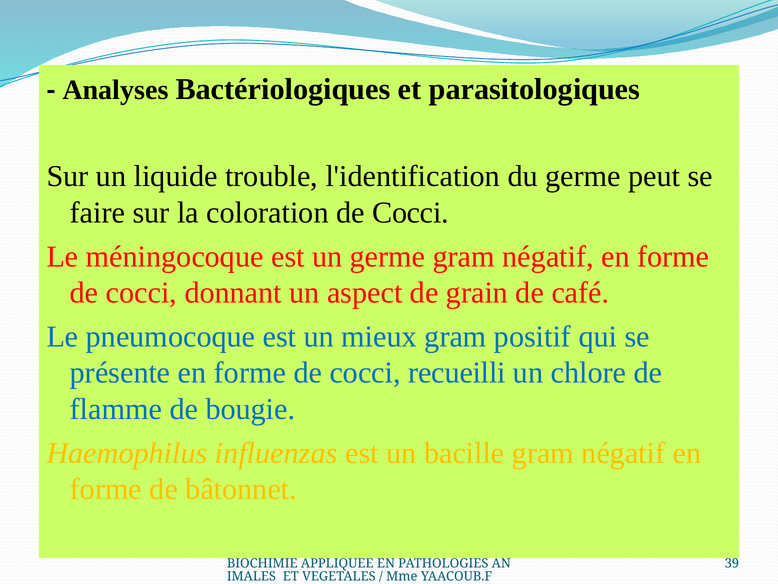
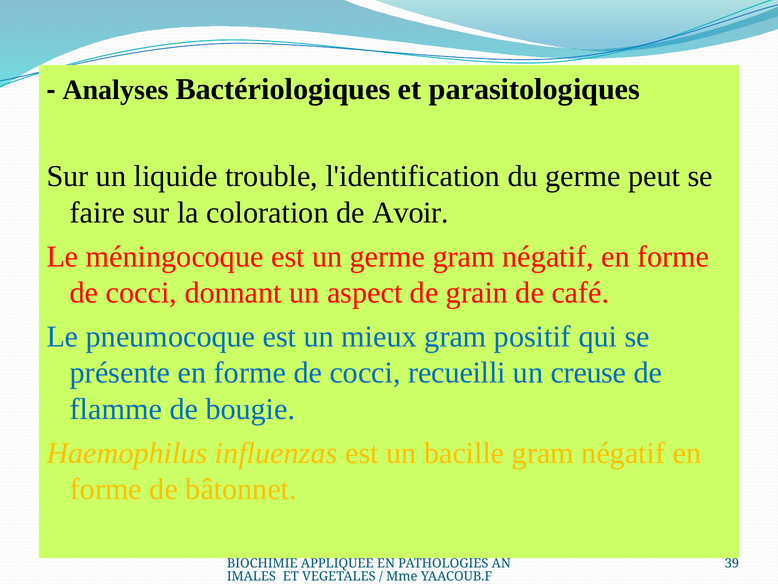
coloration de Cocci: Cocci -> Avoir
chlore: chlore -> creuse
